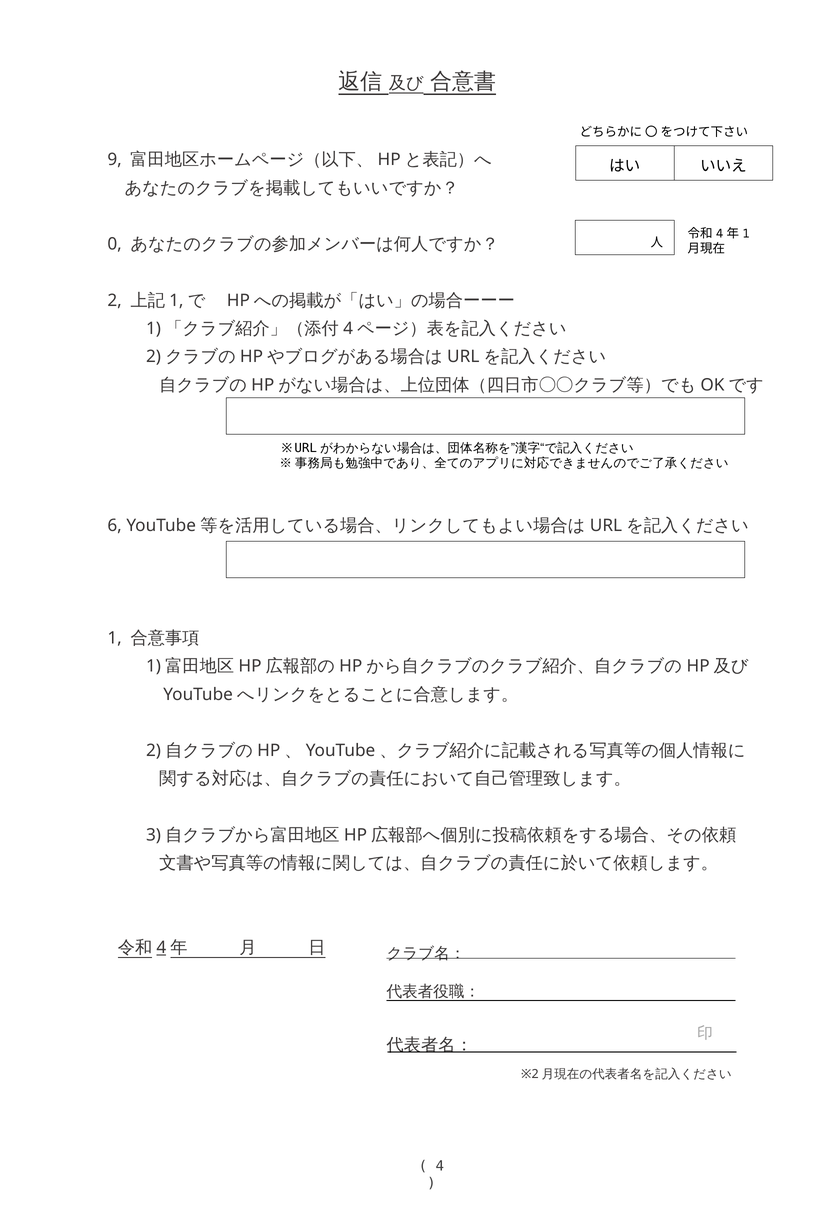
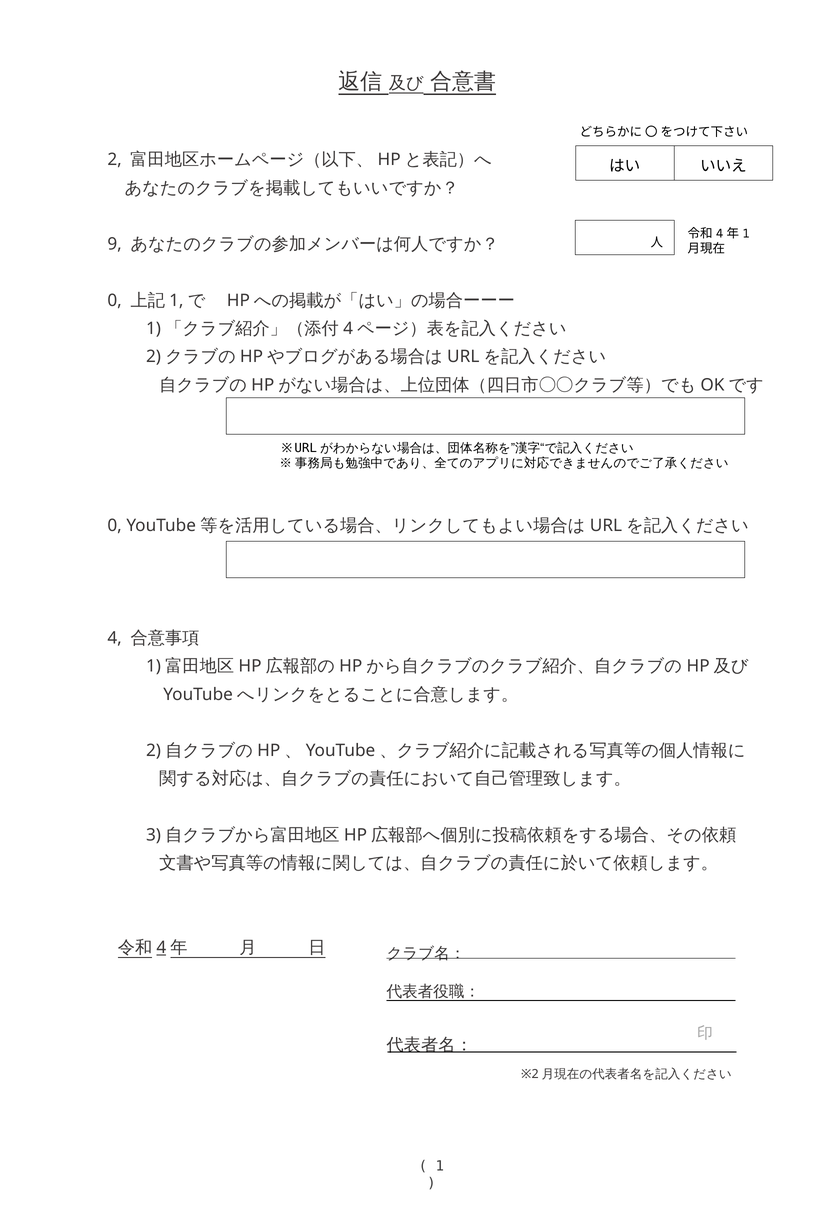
9: 9 -> 2
0: 0 -> 9
2 at (115, 301): 2 -> 0
6 at (115, 526): 6 -> 0
1: 1 -> 4
4: 4 -> 1
